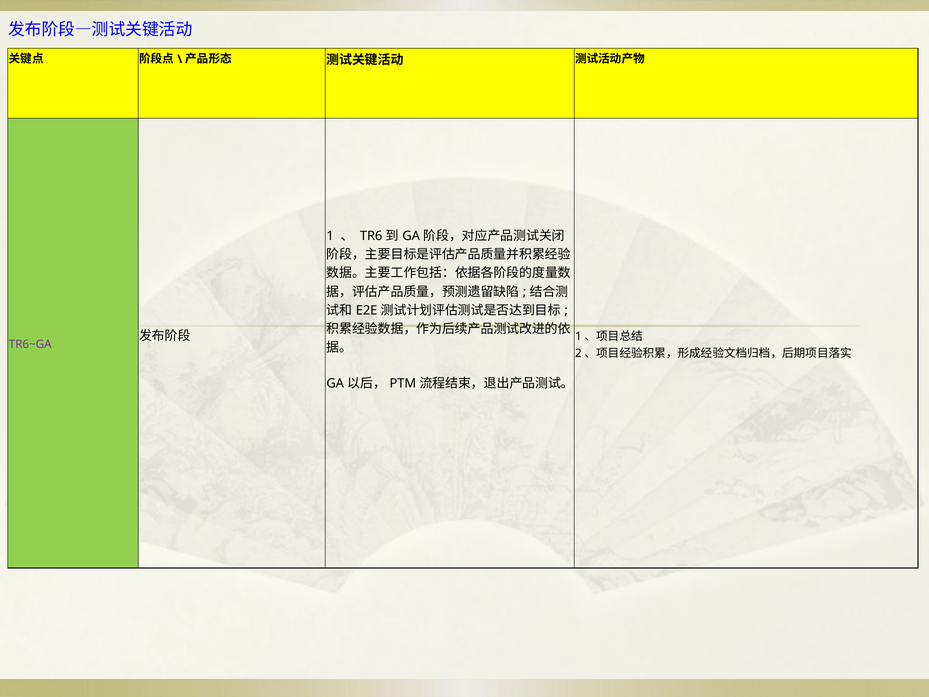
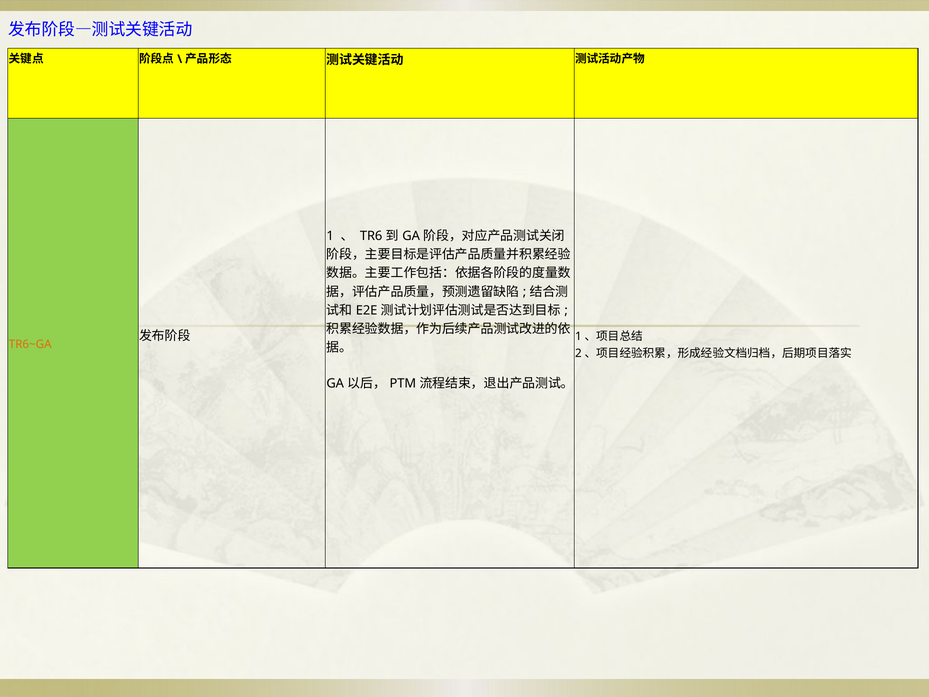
TR6~GA colour: purple -> orange
